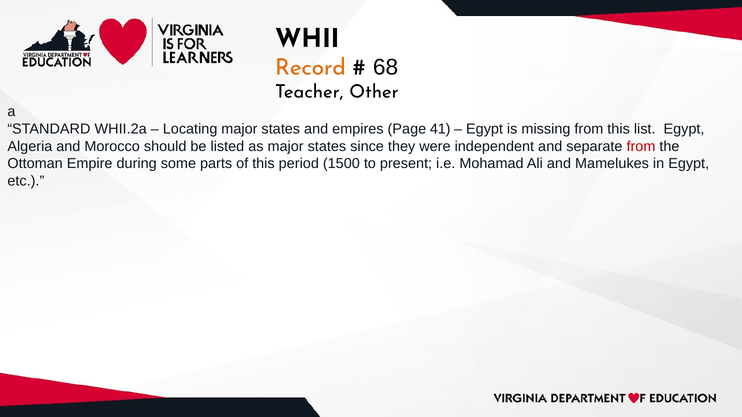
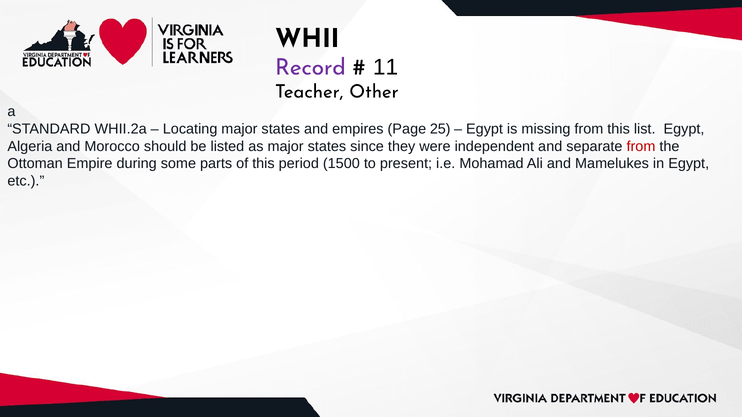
Record colour: orange -> purple
68: 68 -> 11
41: 41 -> 25
